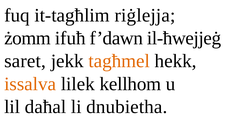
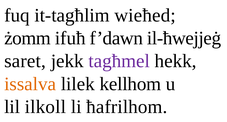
riġlejja: riġlejja -> wieħed
tagħmel colour: orange -> purple
daħal: daħal -> ilkoll
dnubietha: dnubietha -> ħafrilhom
